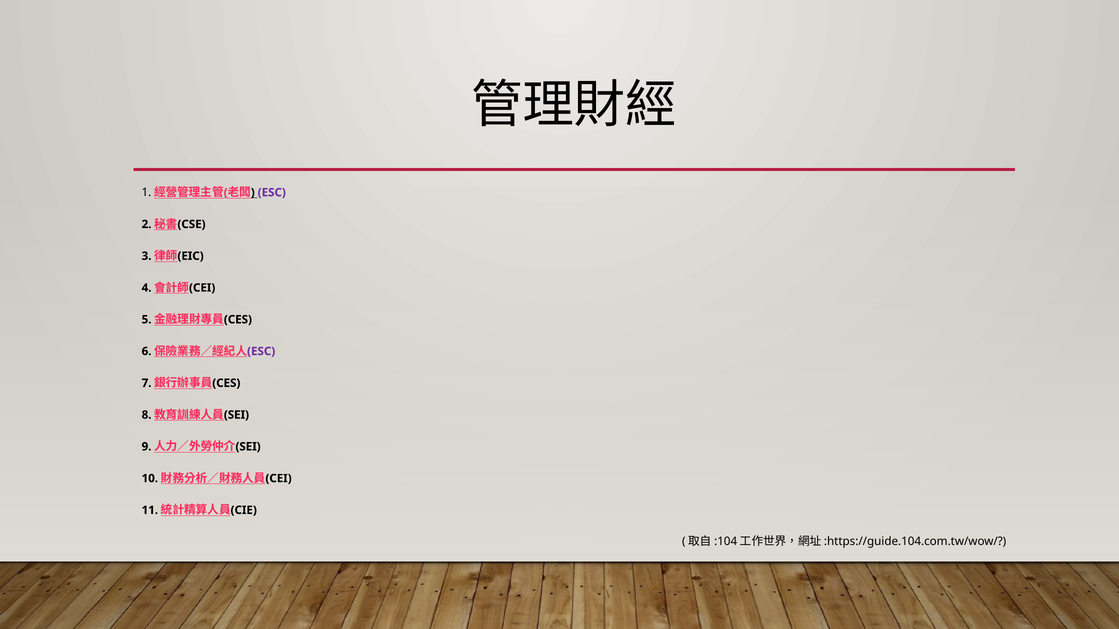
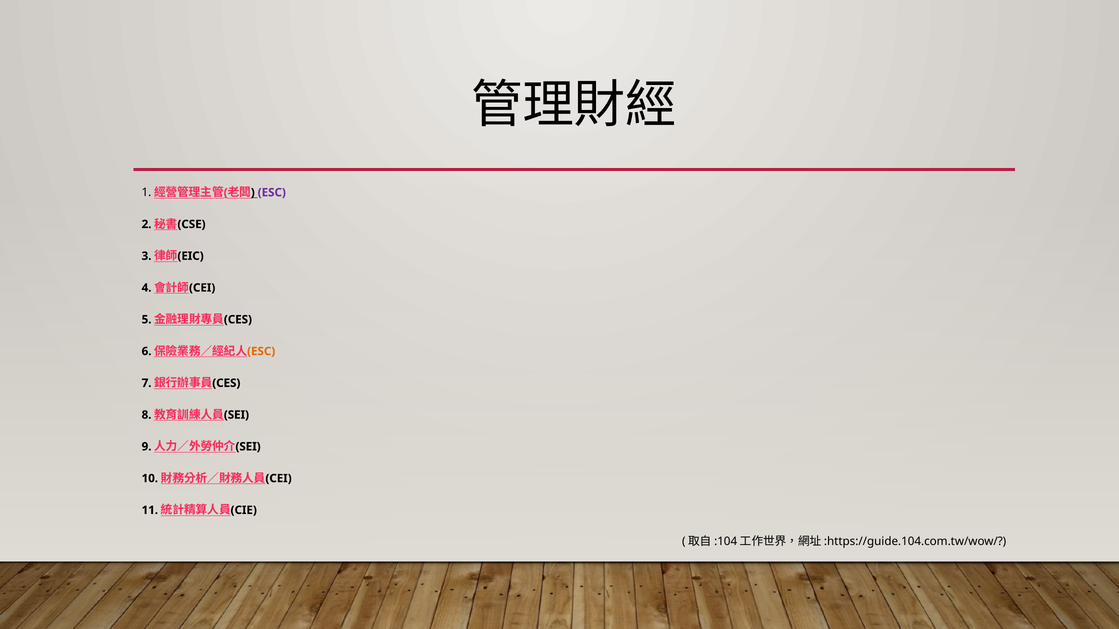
ESC at (261, 352) colour: purple -> orange
